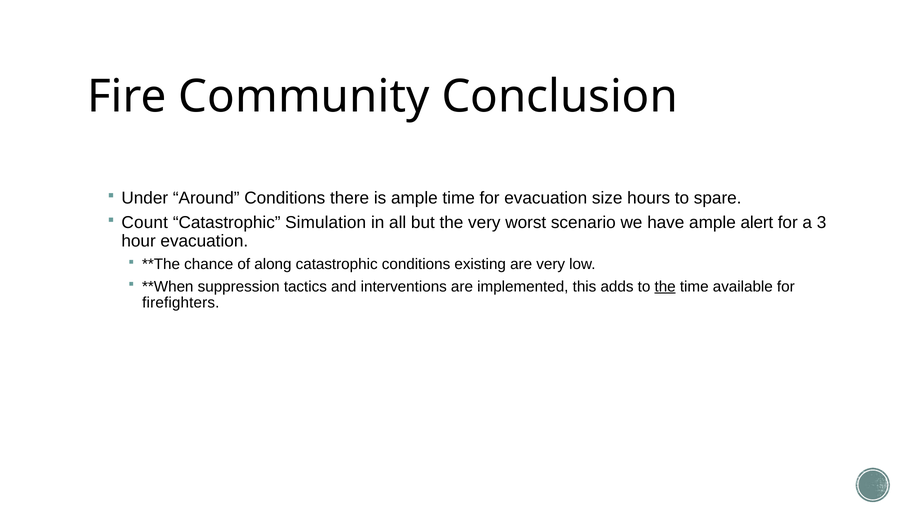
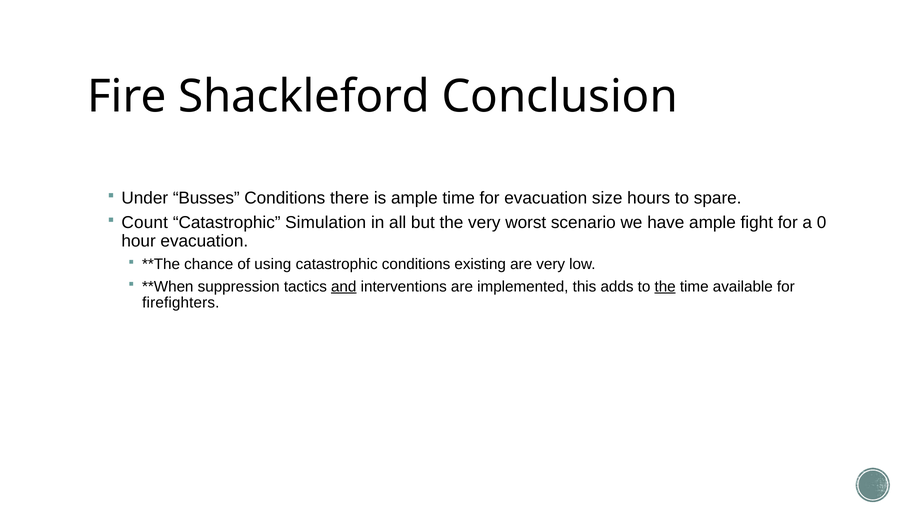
Community: Community -> Shackleford
Around: Around -> Busses
alert: alert -> fight
3: 3 -> 0
along: along -> using
and underline: none -> present
